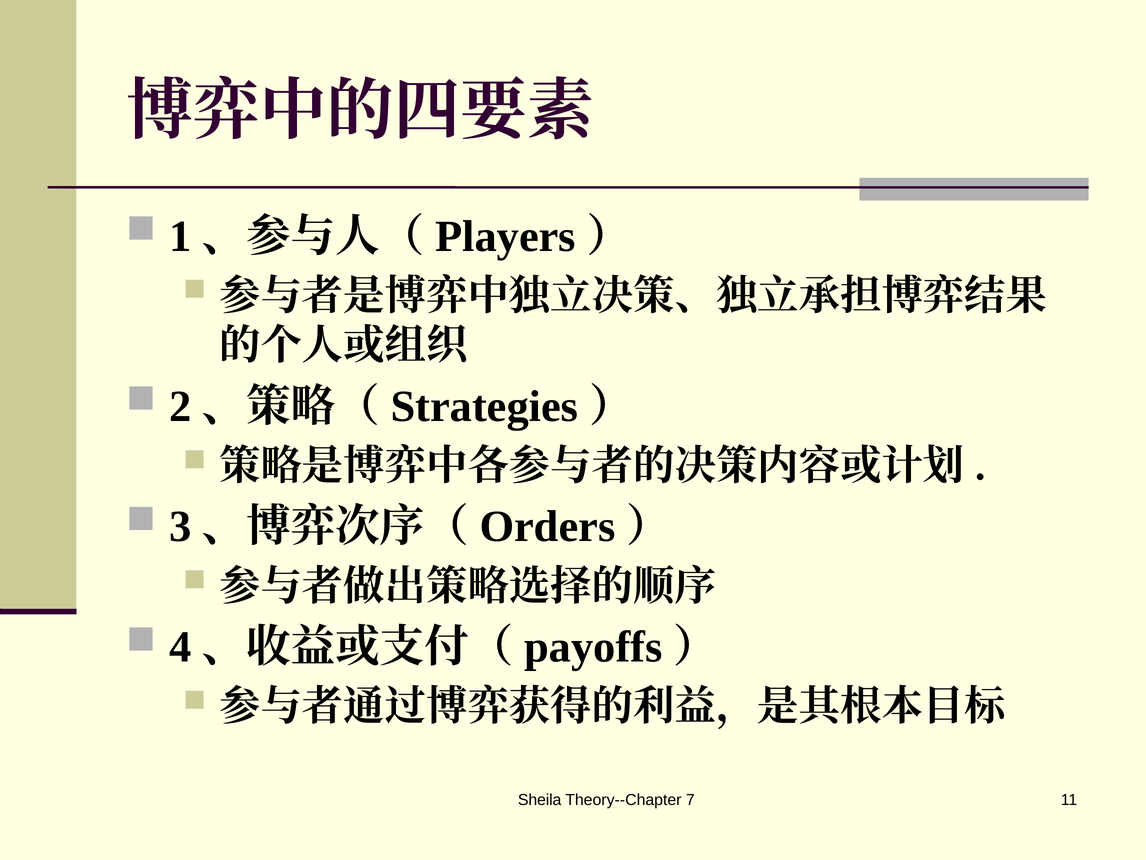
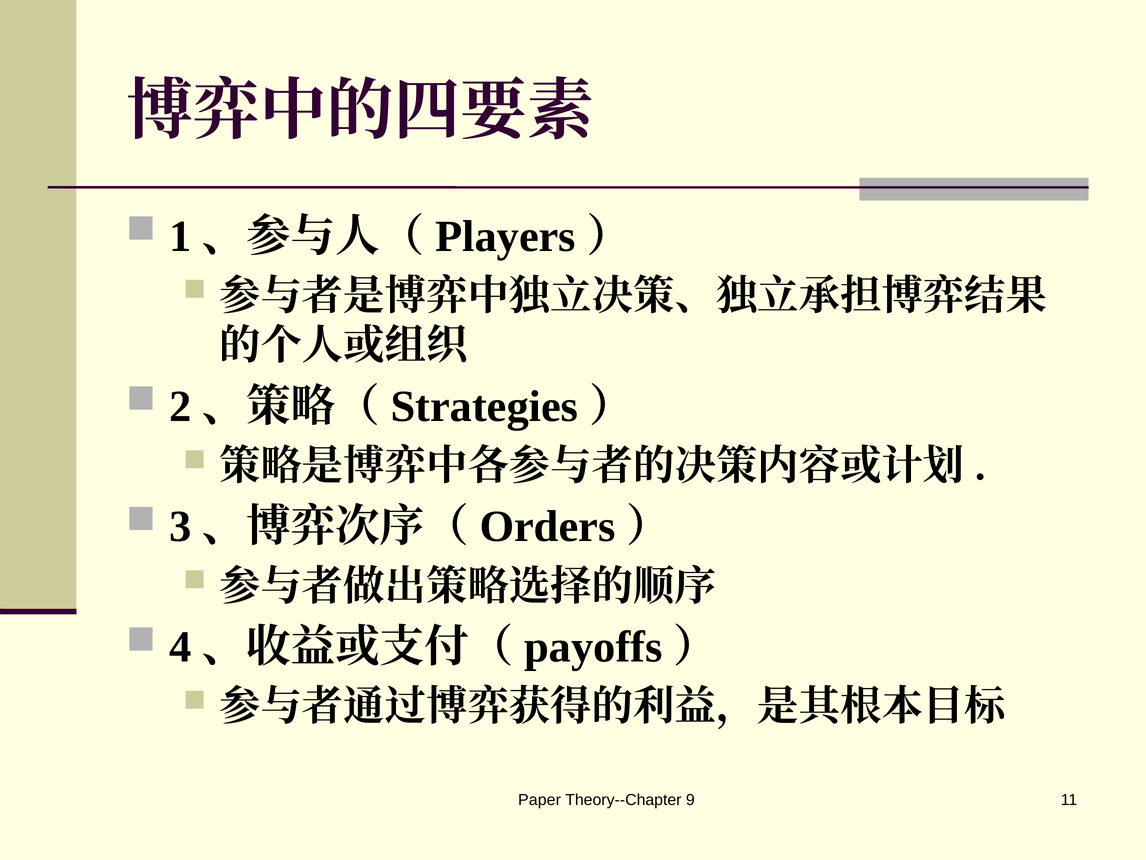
Sheila: Sheila -> Paper
7: 7 -> 9
